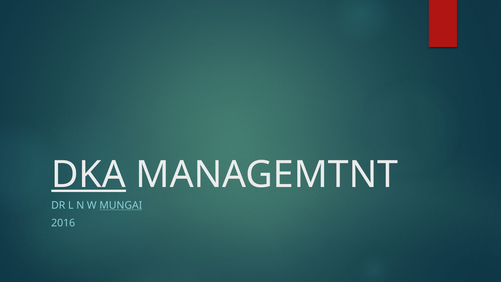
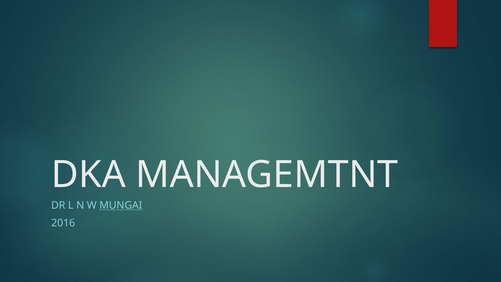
DKA underline: present -> none
